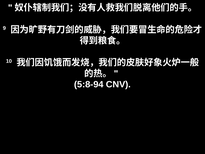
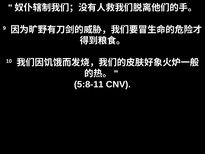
5:8-94: 5:8-94 -> 5:8-11
